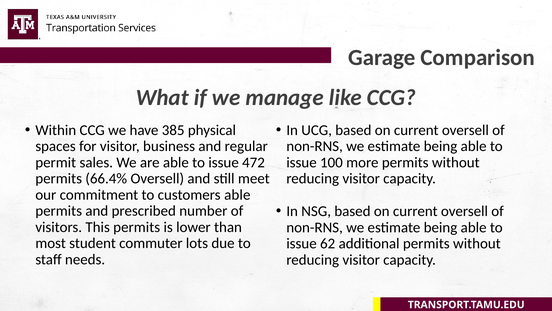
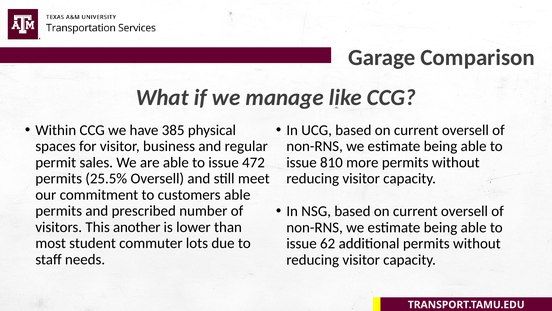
100: 100 -> 810
66.4%: 66.4% -> 25.5%
This permits: permits -> another
